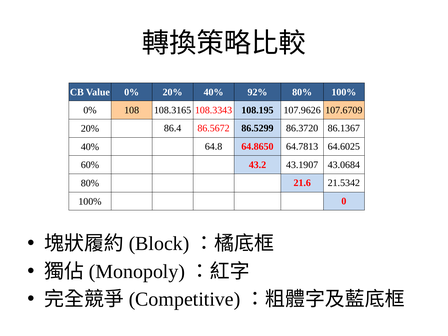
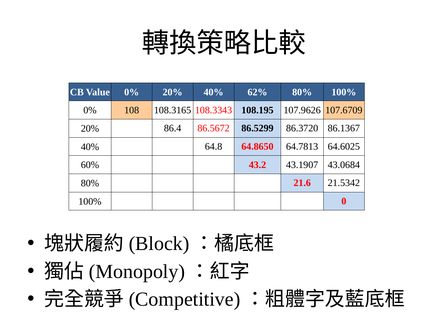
92%: 92% -> 62%
